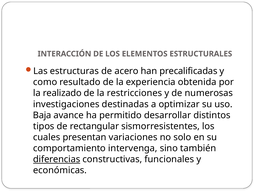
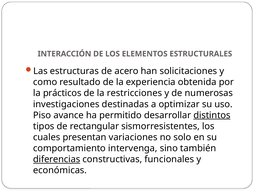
precalificadas: precalificadas -> solicitaciones
realizado: realizado -> prácticos
Baja: Baja -> Piso
distintos underline: none -> present
